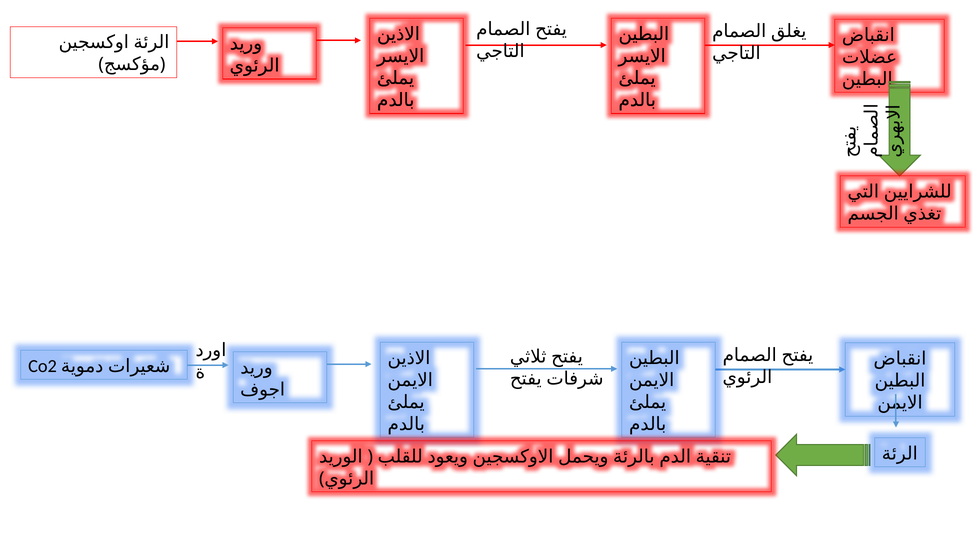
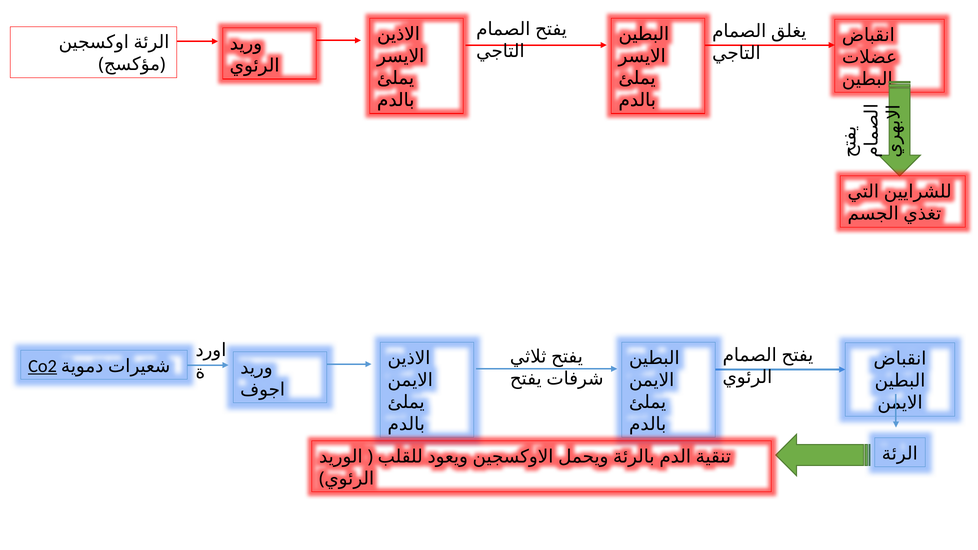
Co2 underline: none -> present
